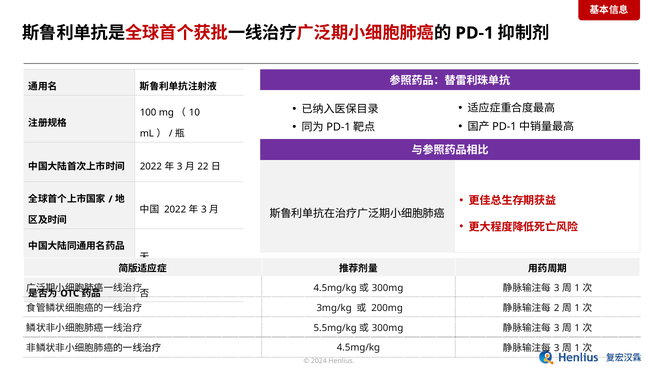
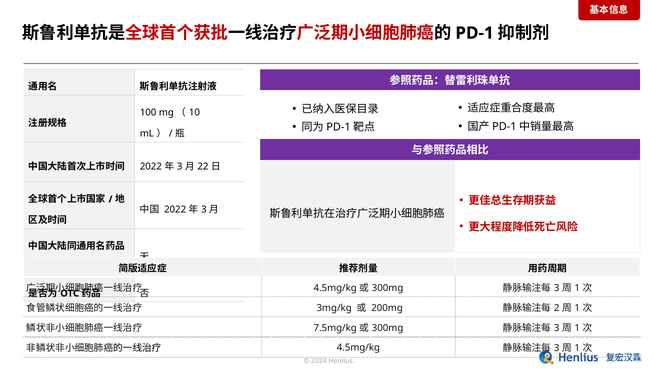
5.5mg/kg: 5.5mg/kg -> 7.5mg/kg
